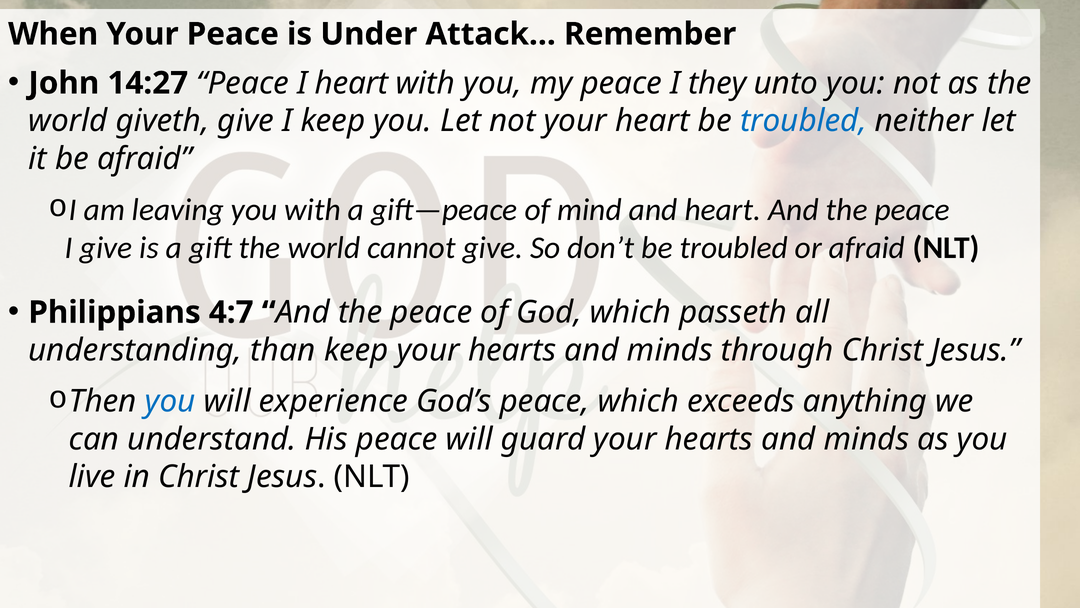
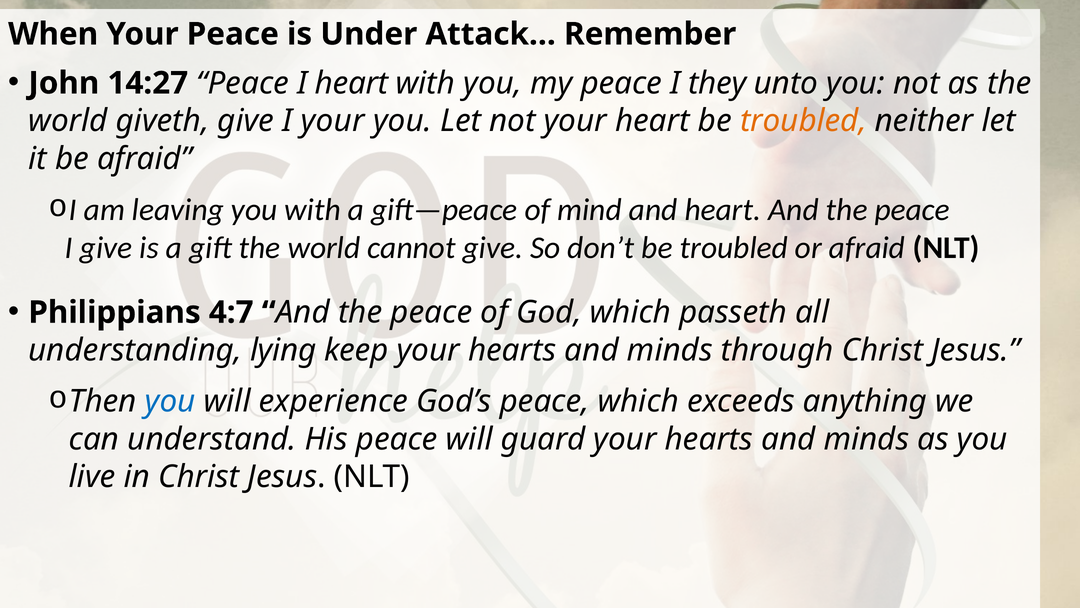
I keep: keep -> your
troubled at (803, 121) colour: blue -> orange
than: than -> lying
